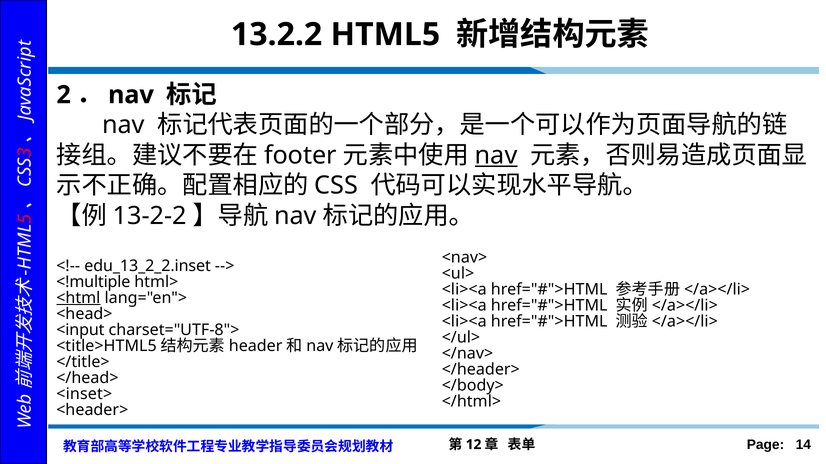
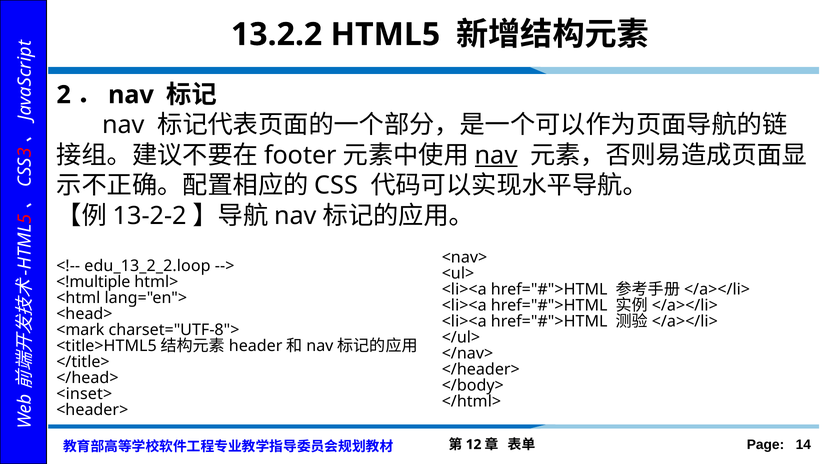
edu_13_2_2.inset: edu_13_2_2.inset -> edu_13_2_2.loop
<html underline: present -> none
<input: <input -> <mark
